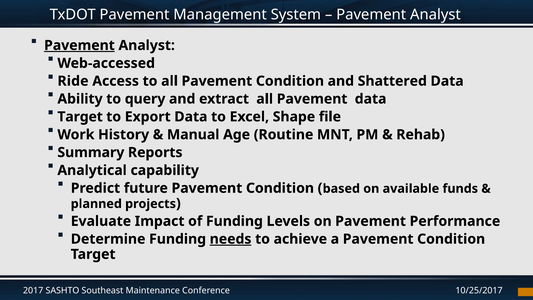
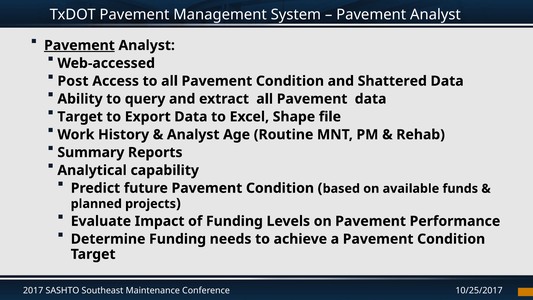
Ride: Ride -> Post
Manual at (193, 135): Manual -> Analyst
needs underline: present -> none
